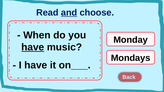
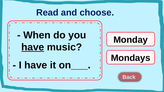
and underline: present -> none
